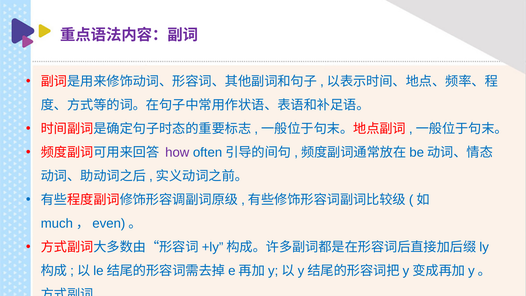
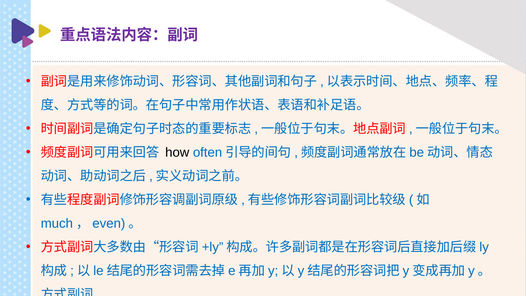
how colour: purple -> black
